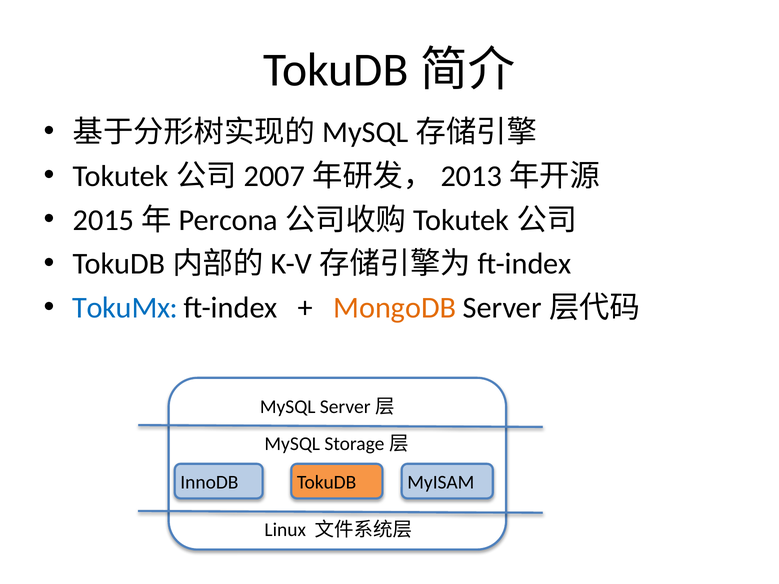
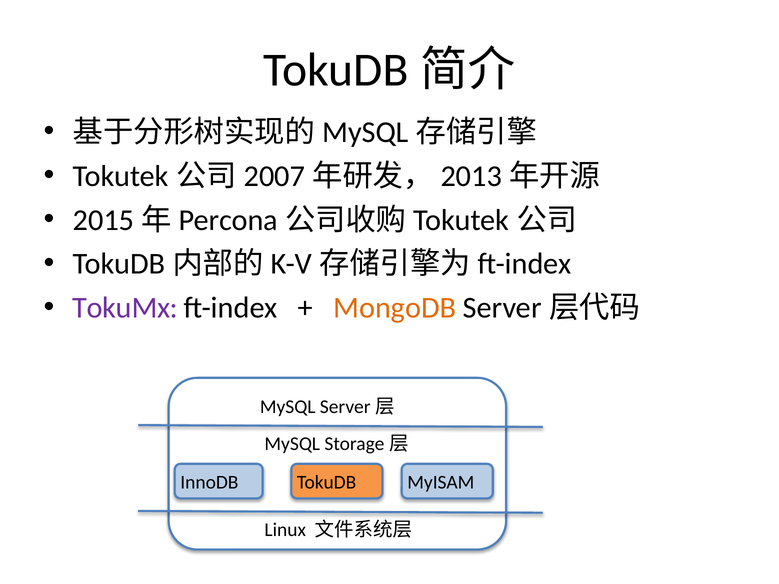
TokuMx colour: blue -> purple
